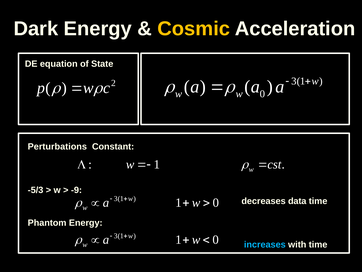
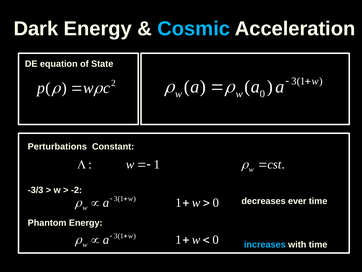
Cosmic colour: yellow -> light blue
-5/3: -5/3 -> -3/3
-9: -9 -> -2
data: data -> ever
